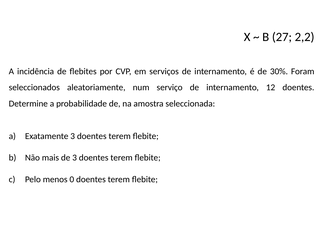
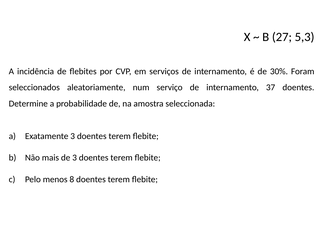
2,2: 2,2 -> 5,3
12: 12 -> 37
0: 0 -> 8
